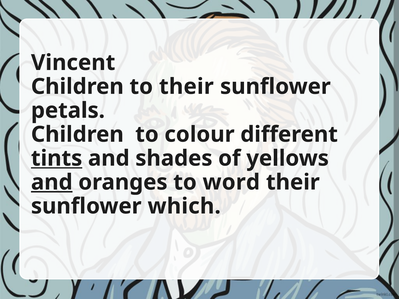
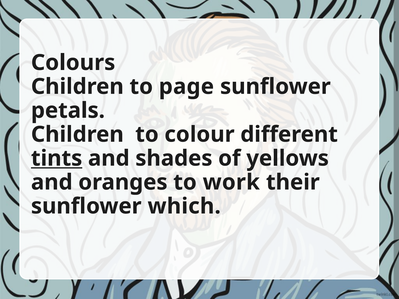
Vincent: Vincent -> Colours
to their: their -> page
and at (52, 182) underline: present -> none
word: word -> work
